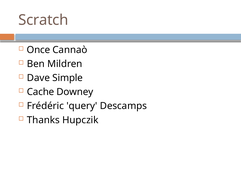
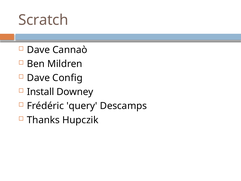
Once at (38, 50): Once -> Dave
Simple: Simple -> Config
Cache: Cache -> Install
